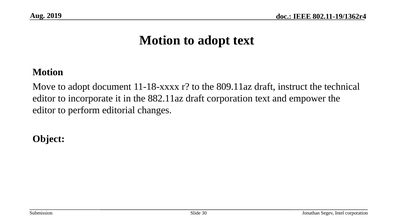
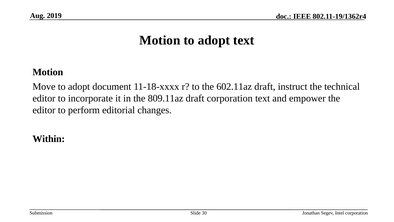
809.11az: 809.11az -> 602.11az
882.11az: 882.11az -> 809.11az
Object: Object -> Within
